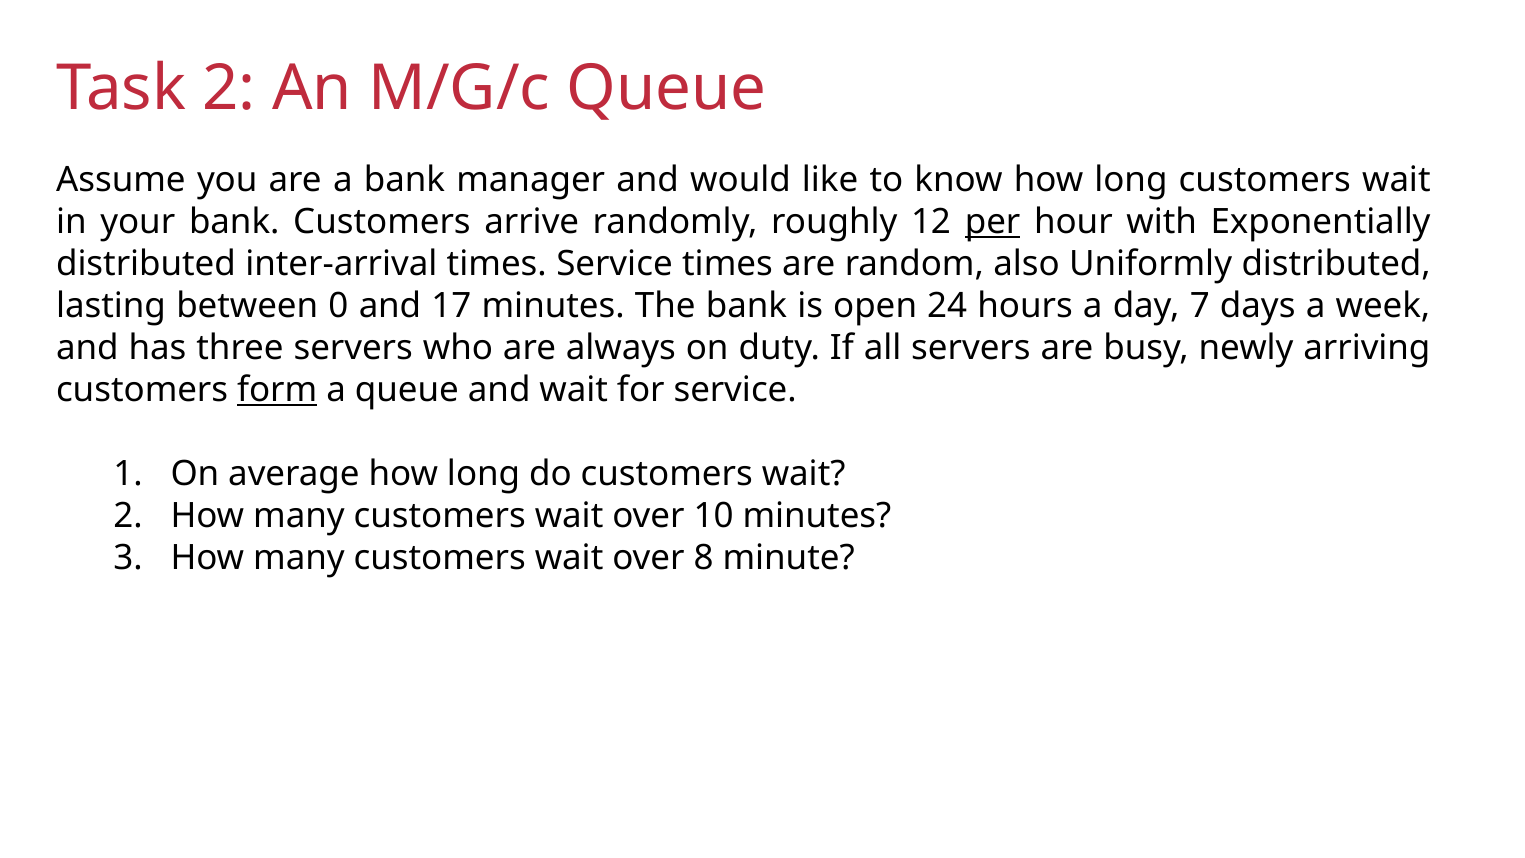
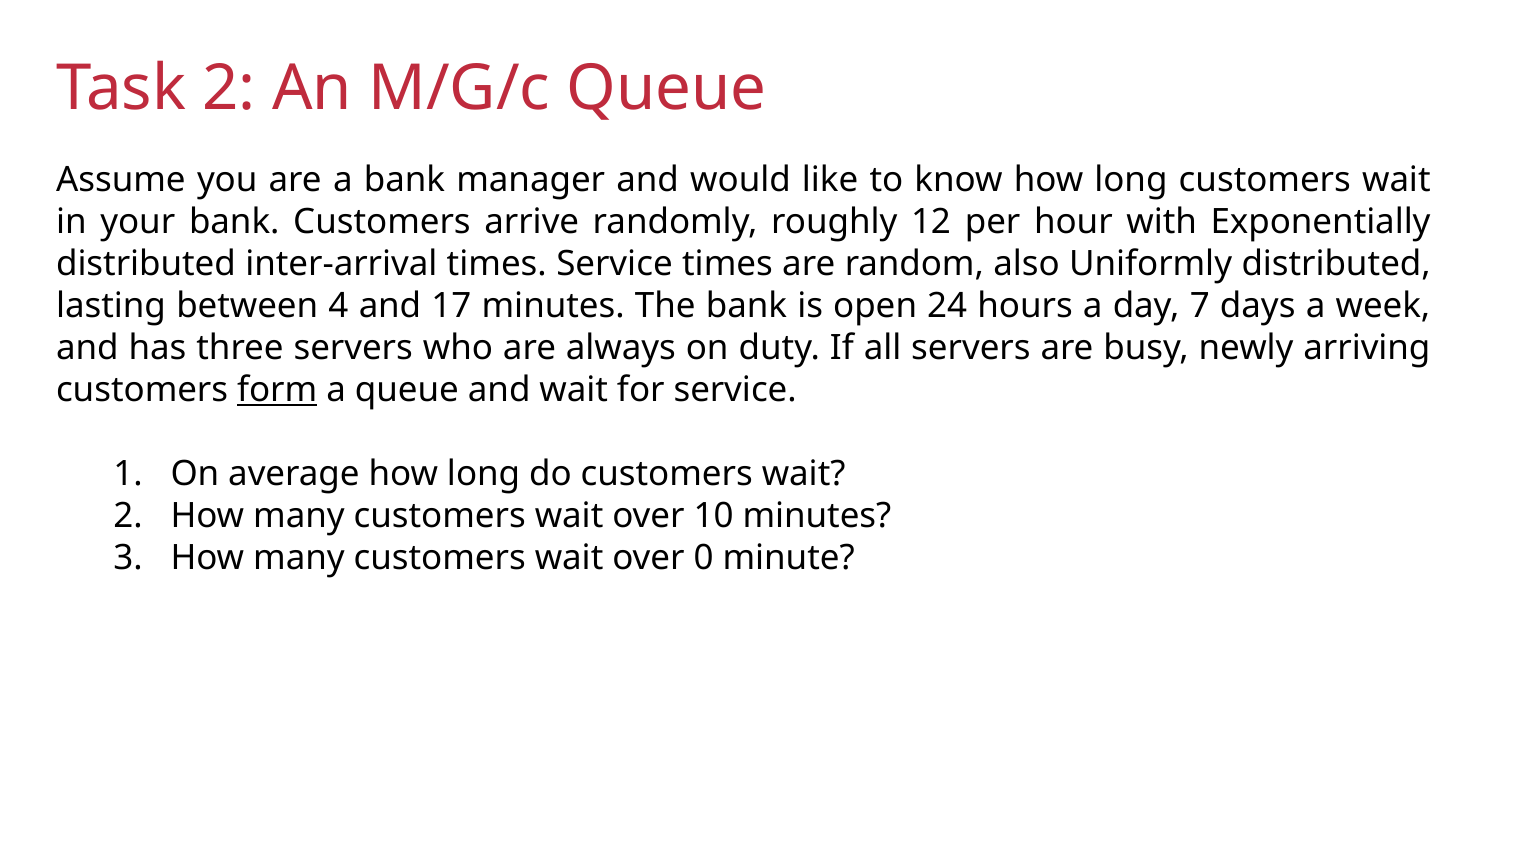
per underline: present -> none
0: 0 -> 4
8: 8 -> 0
